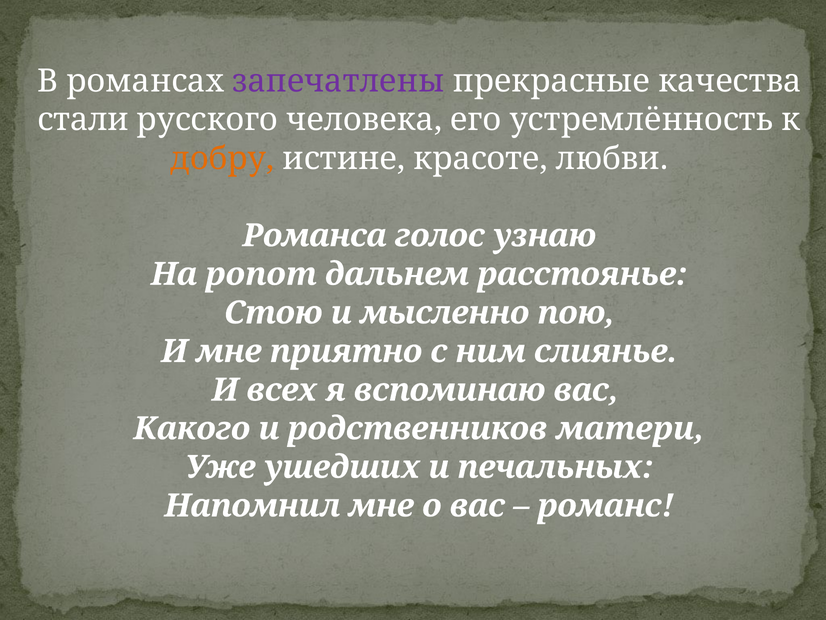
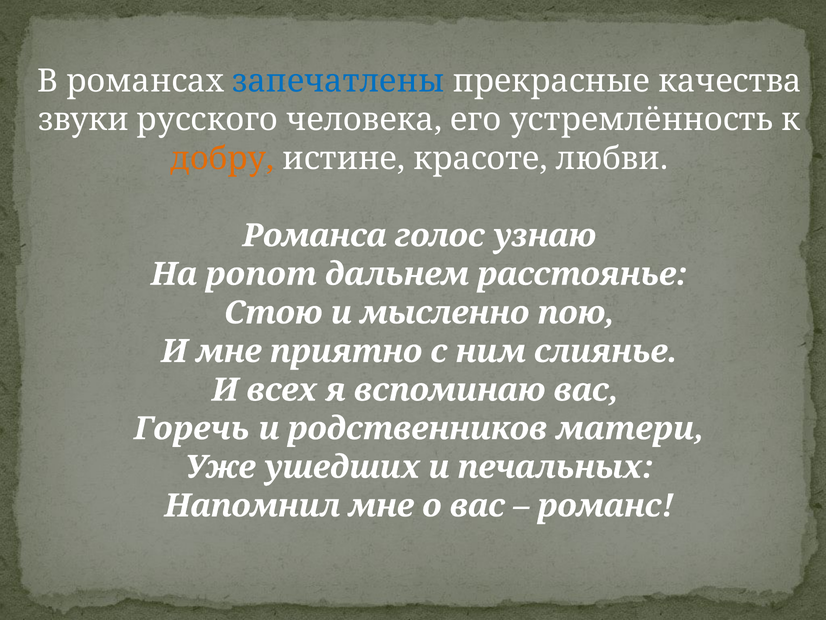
запечатлены colour: purple -> blue
стали: стали -> звуки
Какого: Какого -> Горечь
